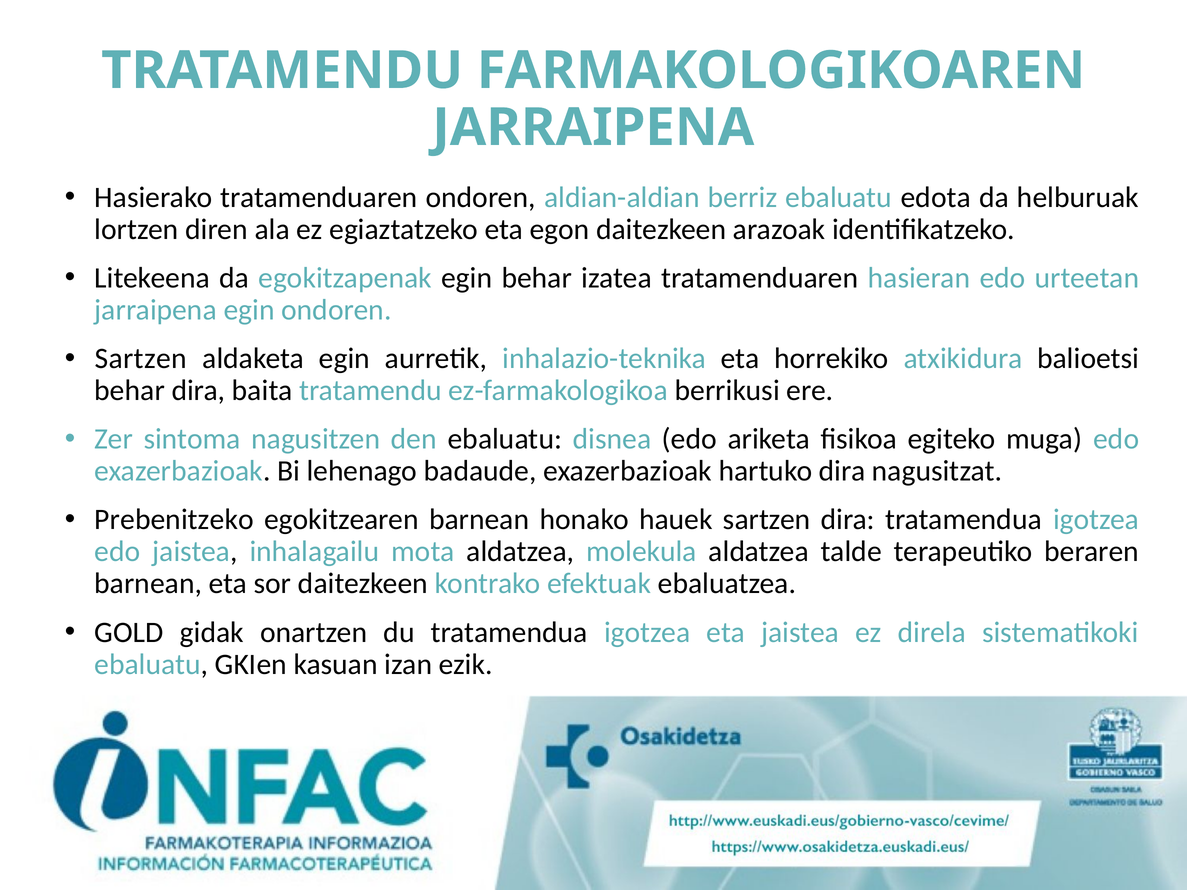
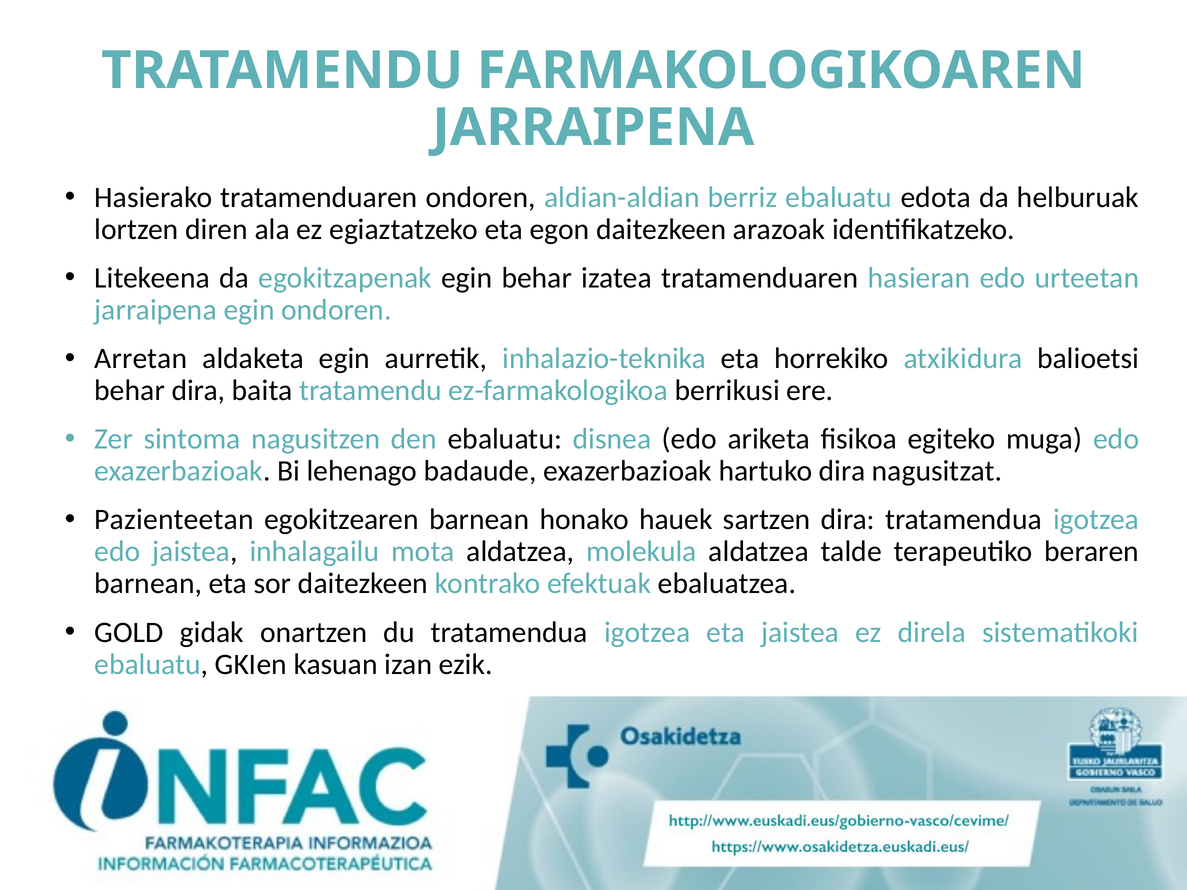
Sartzen at (141, 359): Sartzen -> Arretan
Prebenitzeko: Prebenitzeko -> Pazienteetan
